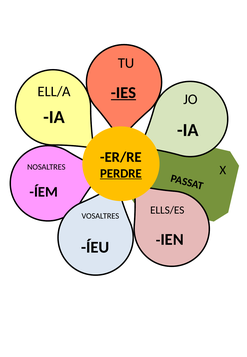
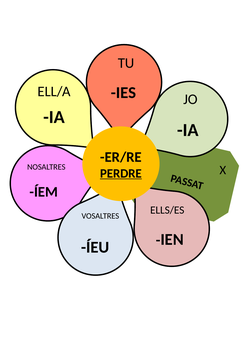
IES underline: present -> none
